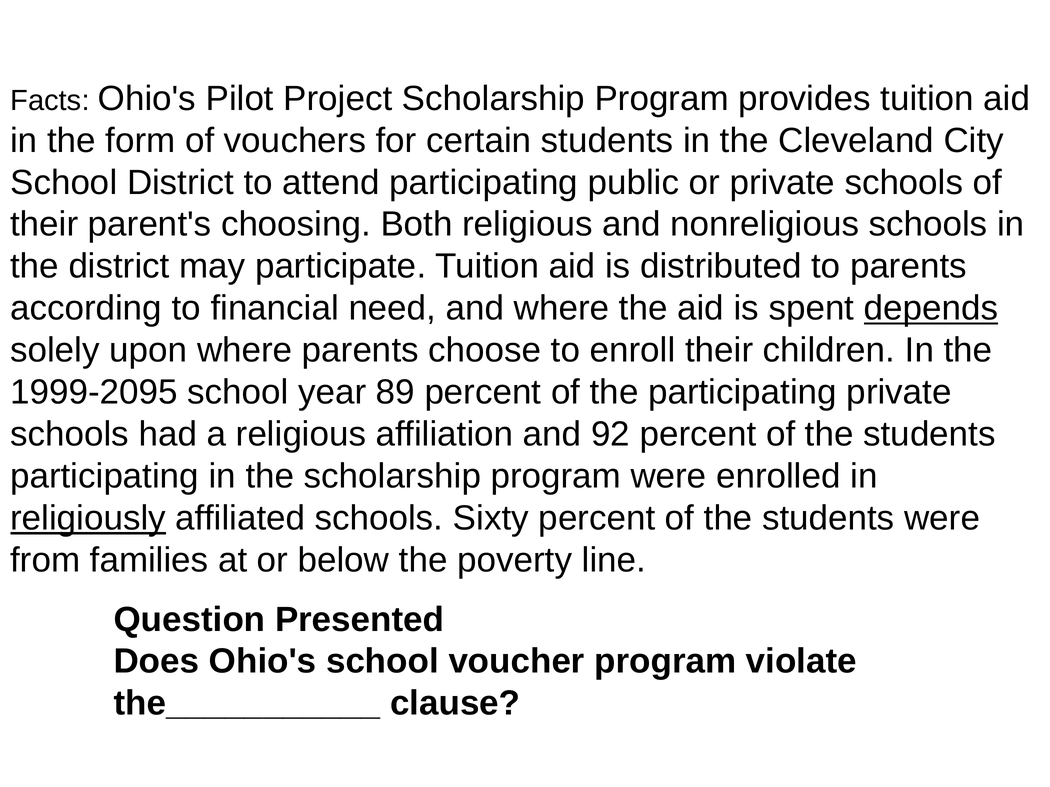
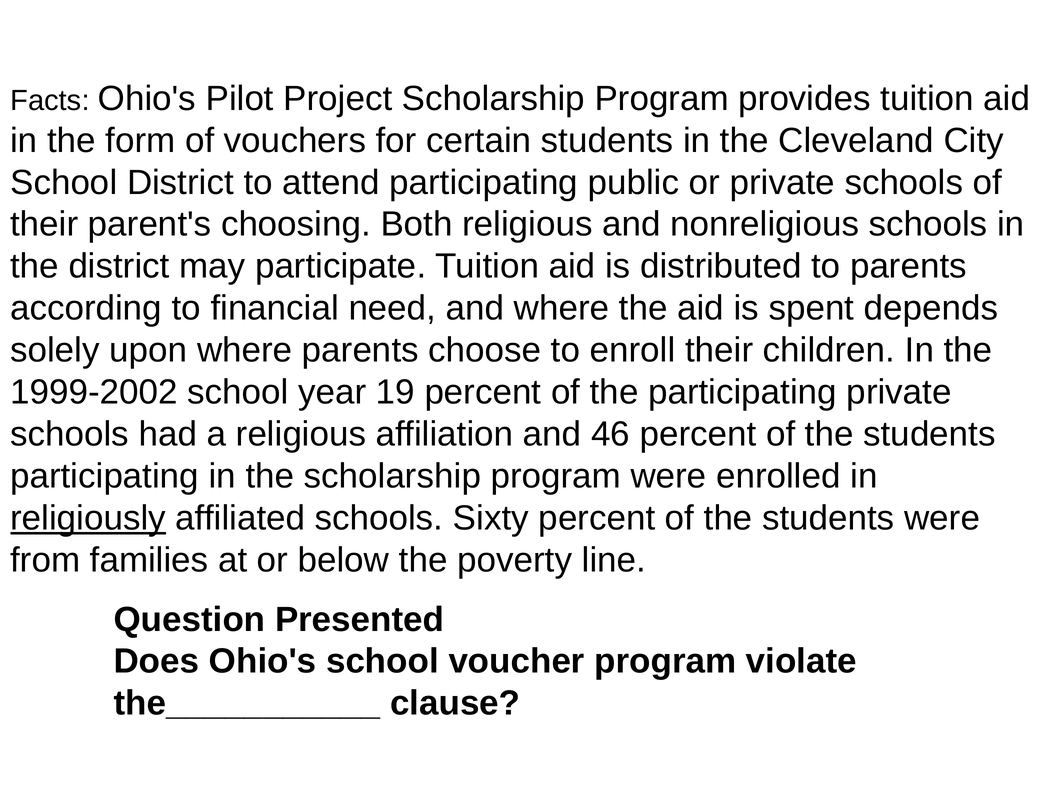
depends underline: present -> none
1999-2095: 1999-2095 -> 1999-2002
89: 89 -> 19
92: 92 -> 46
